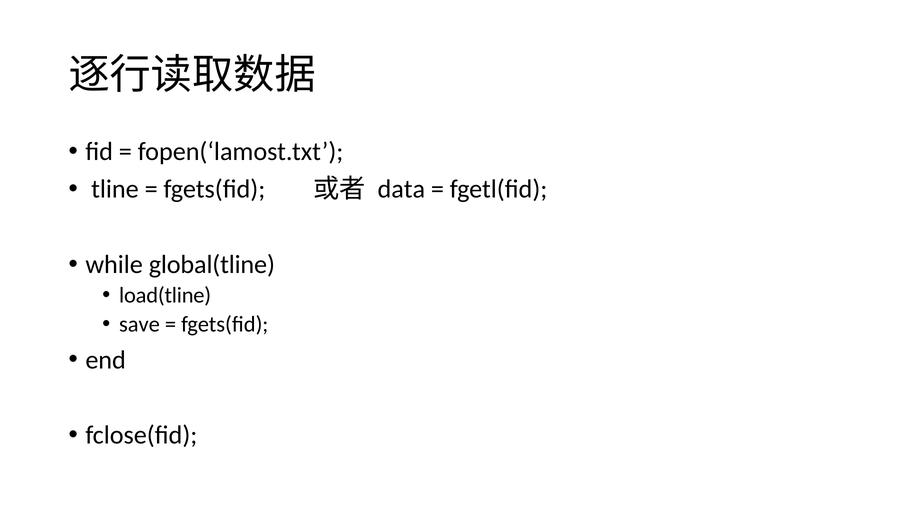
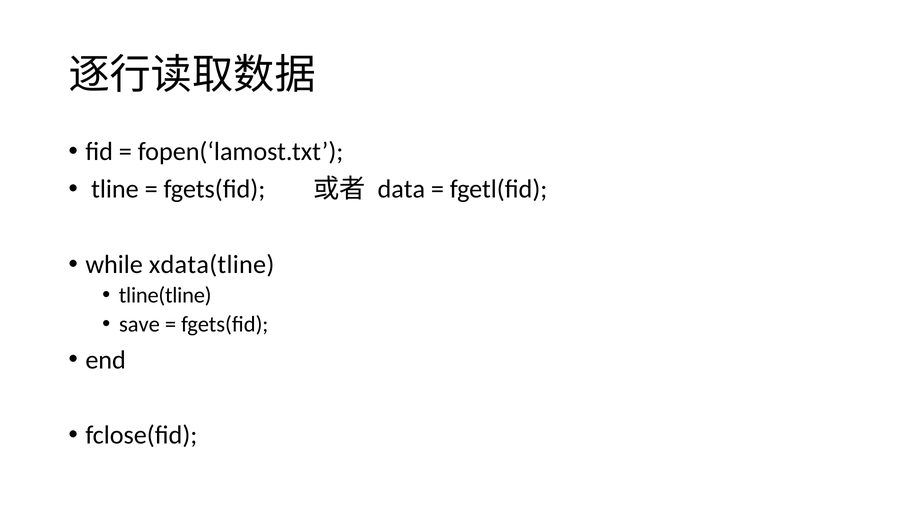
global(tline: global(tline -> xdata(tline
load(tline: load(tline -> tline(tline
